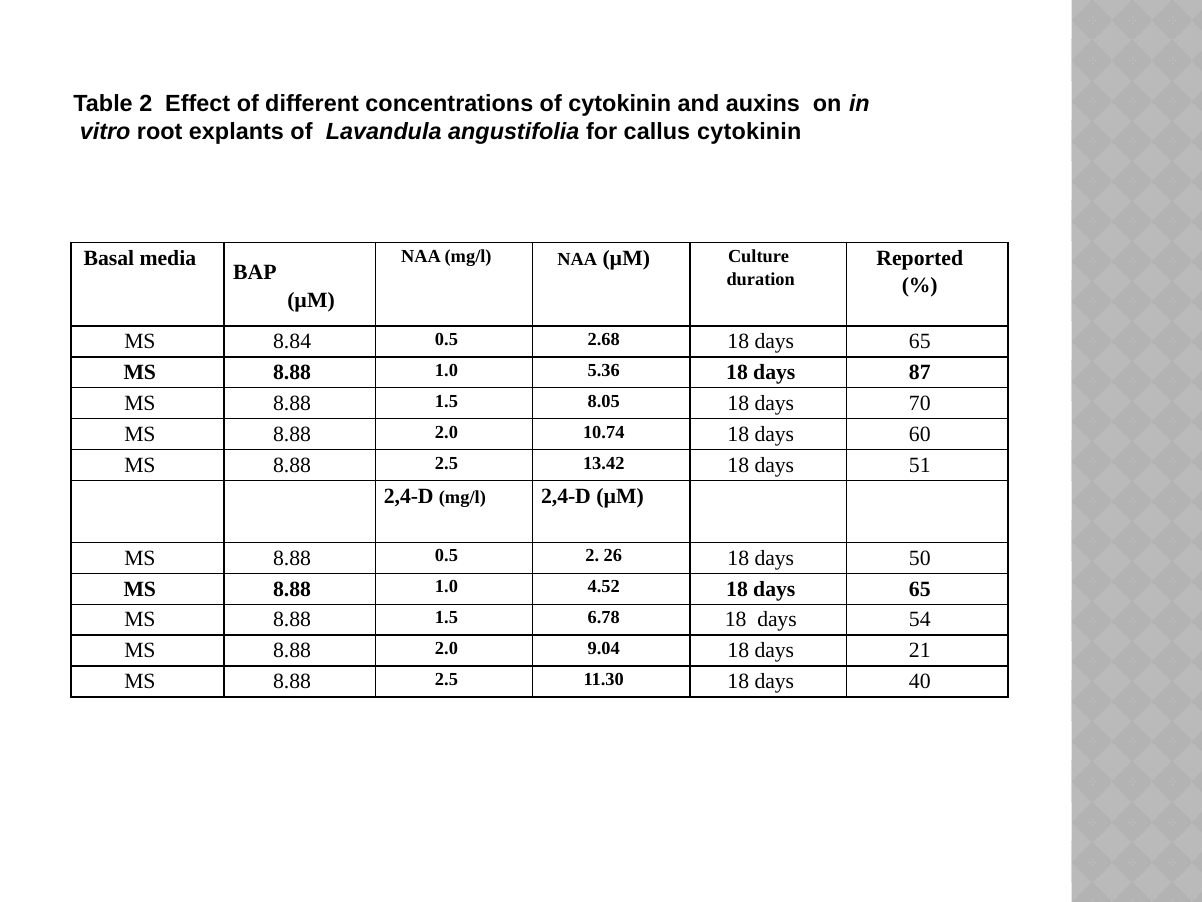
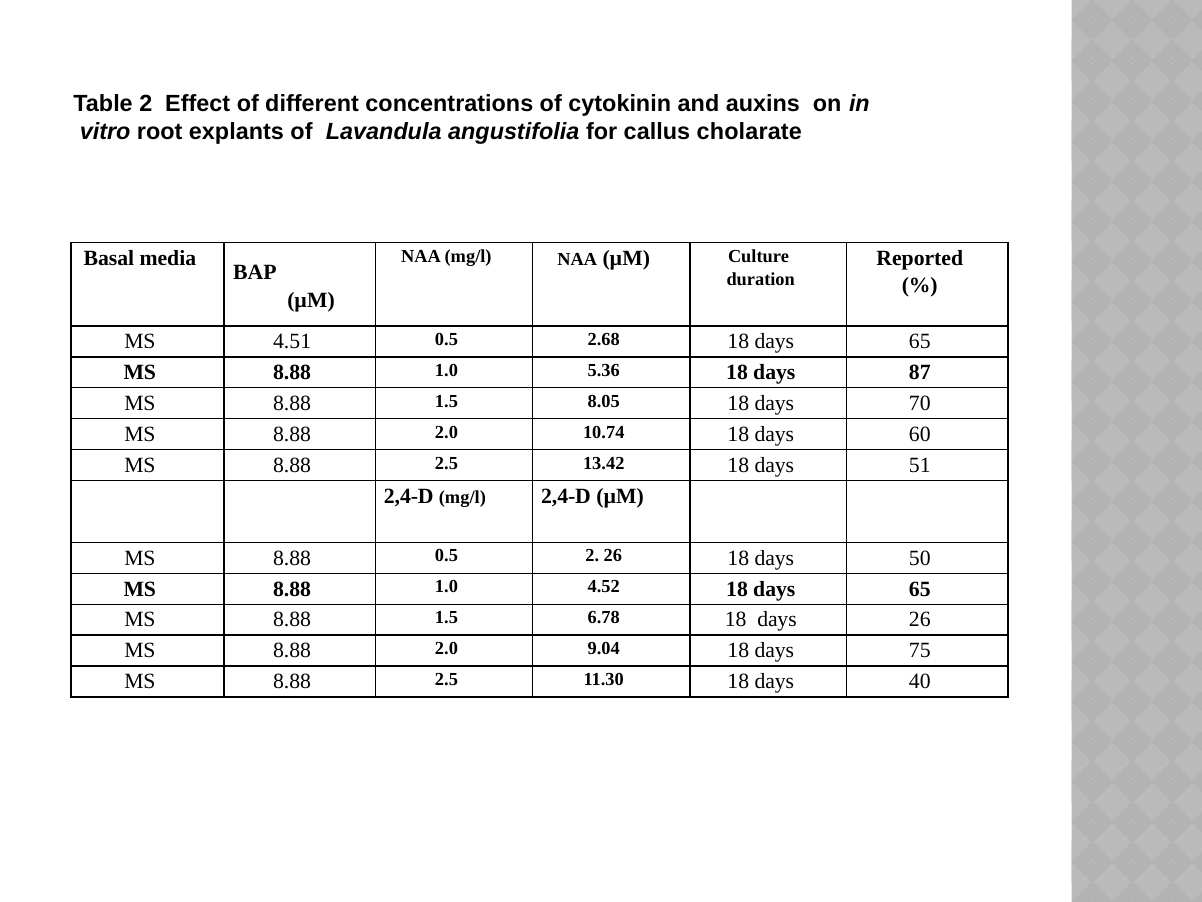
callus cytokinin: cytokinin -> cholarate
8.84: 8.84 -> 4.51
days 54: 54 -> 26
21: 21 -> 75
